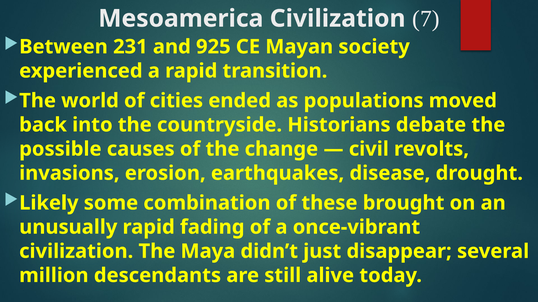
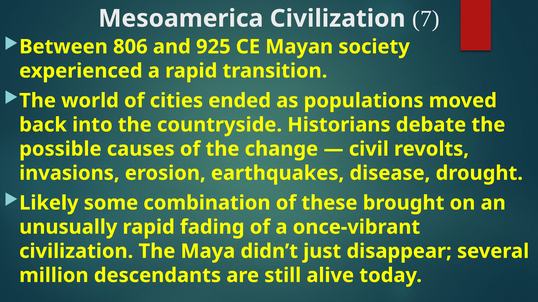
231: 231 -> 806
